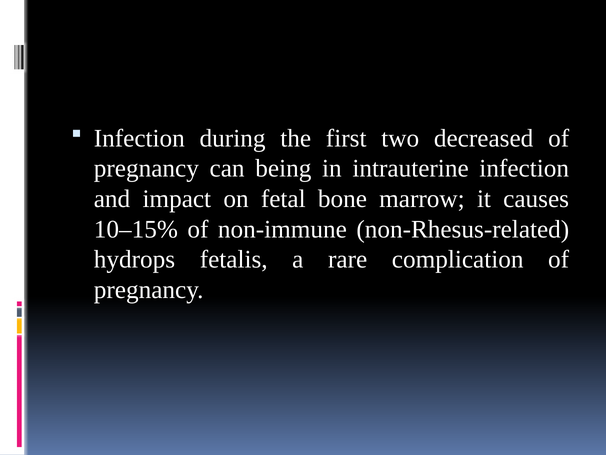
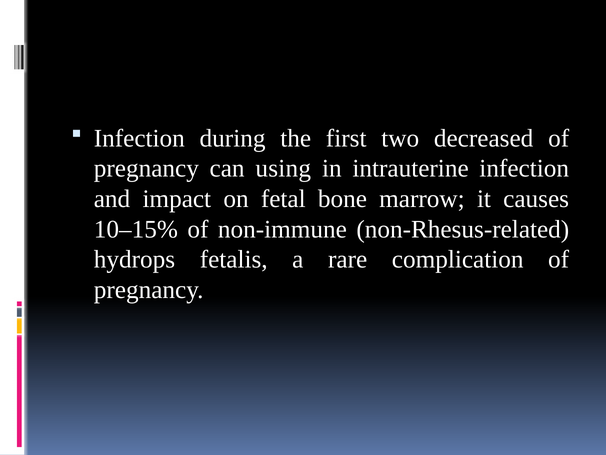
being: being -> using
